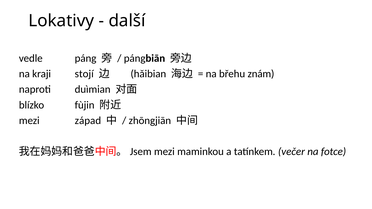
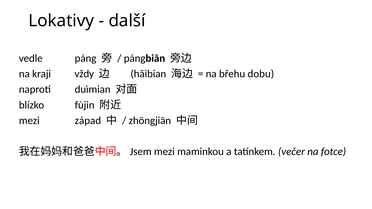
stojí: stojí -> vždy
znám: znám -> dobu
